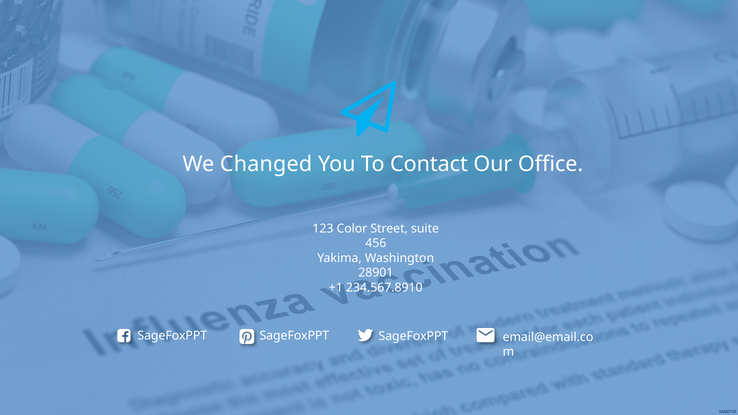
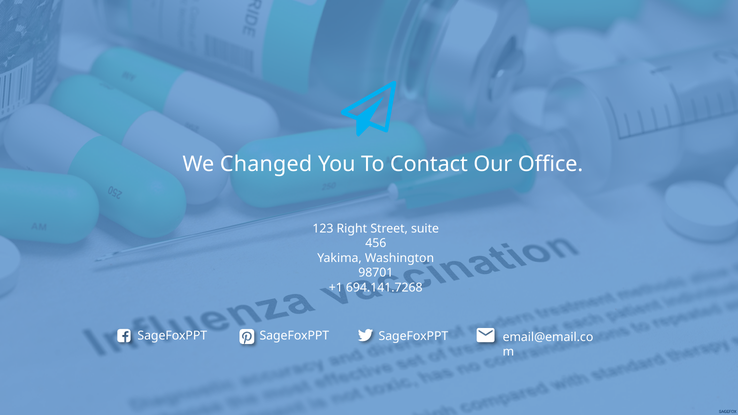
Color: Color -> Right
28901: 28901 -> 98701
234.567.8910: 234.567.8910 -> 694.141.7268
